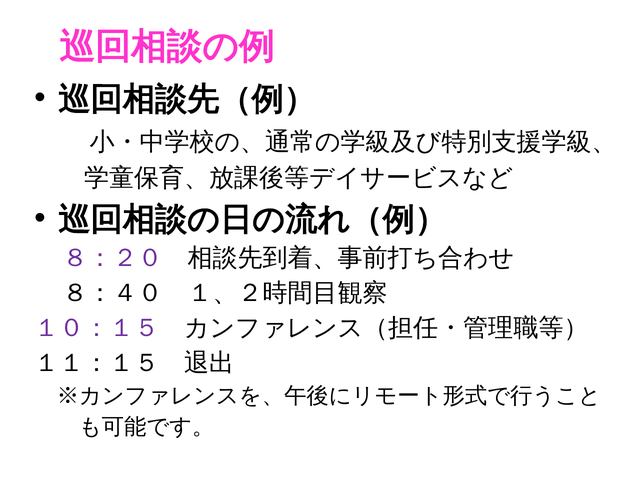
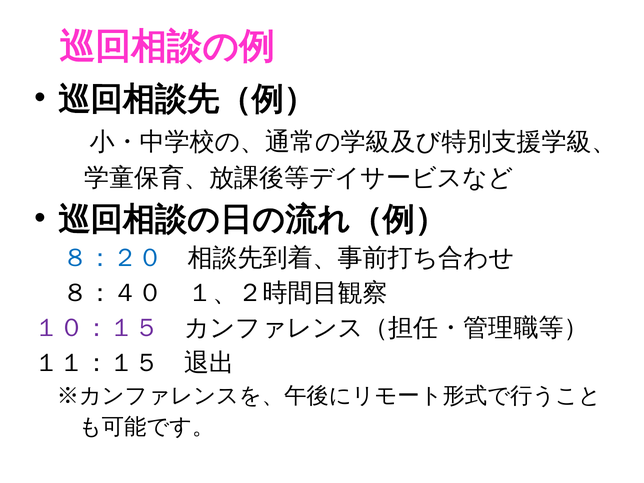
８：２０ colour: purple -> blue
